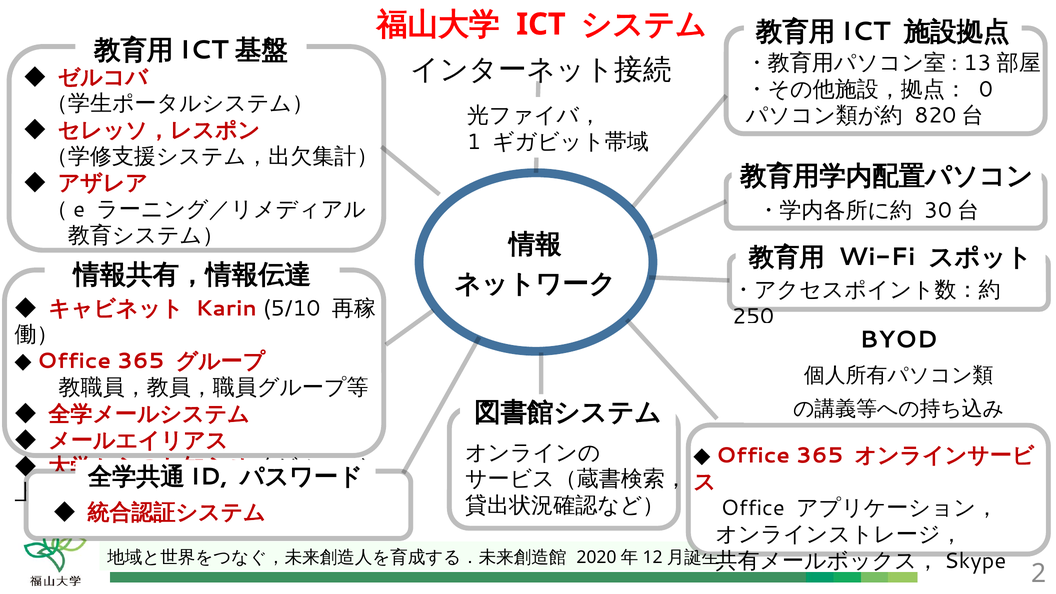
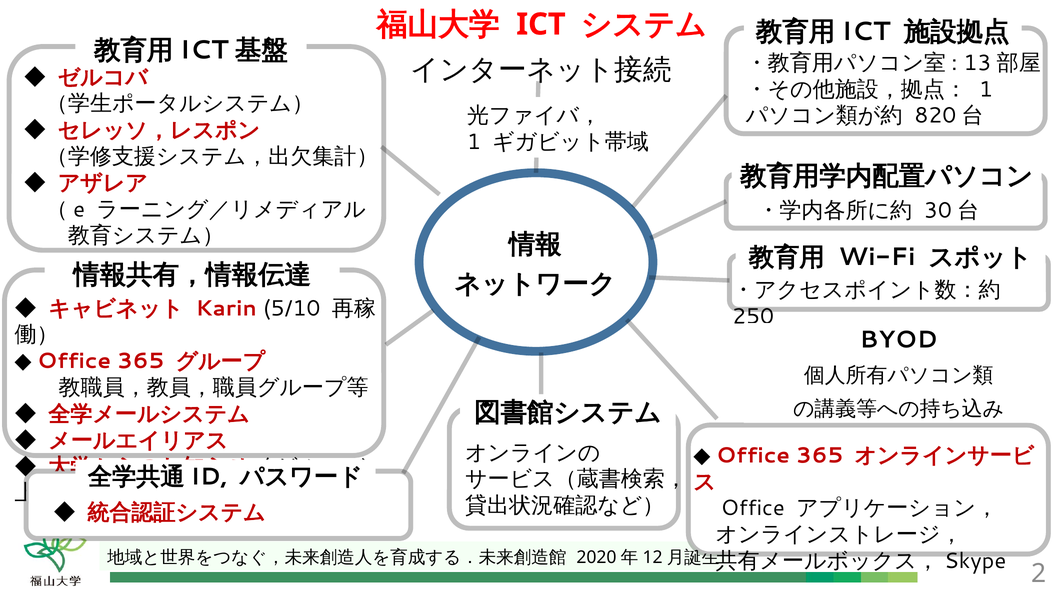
0 at (986, 89): 0 -> 1
